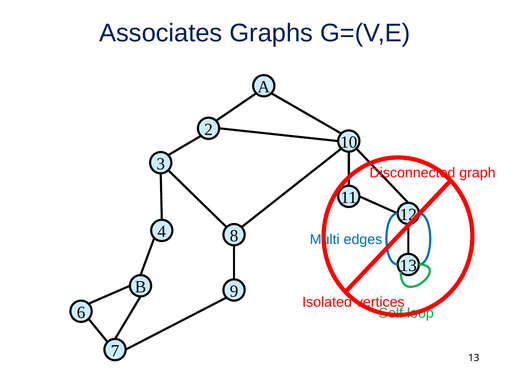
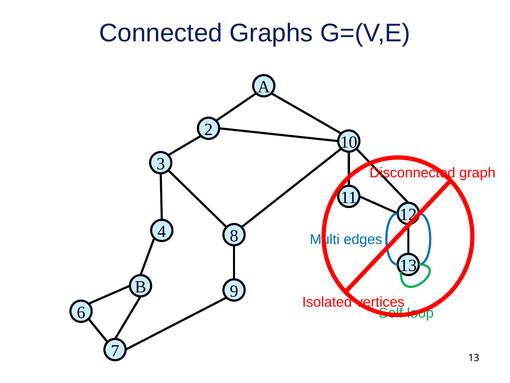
Associates: Associates -> Connected
